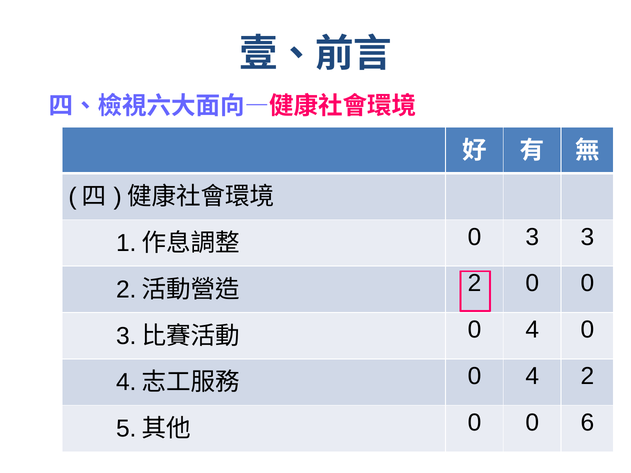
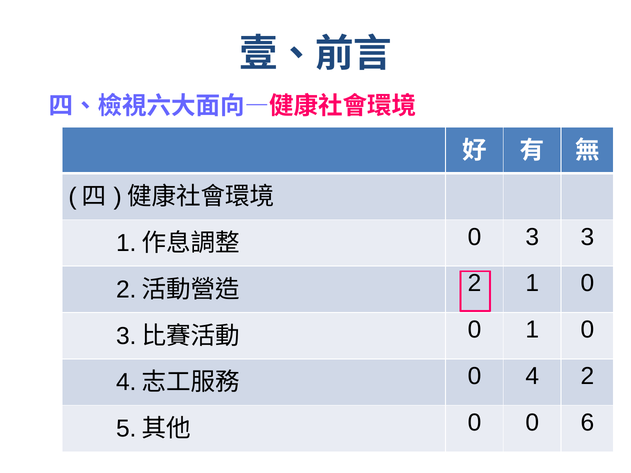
2 0: 0 -> 1
4 at (532, 330): 4 -> 1
